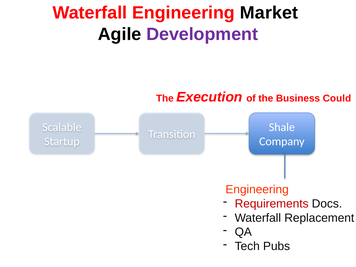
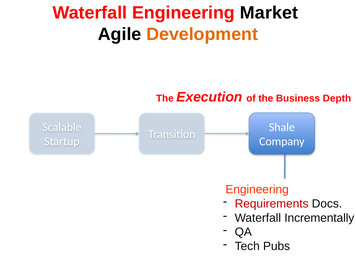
Development colour: purple -> orange
Could: Could -> Depth
Replacement: Replacement -> Incrementally
